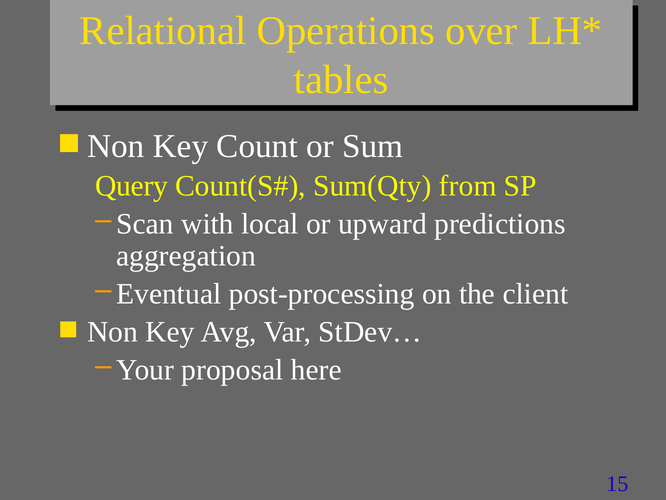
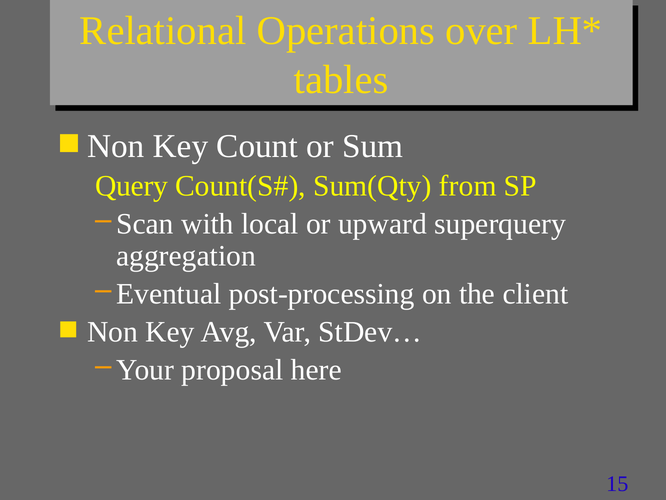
predictions: predictions -> superquery
